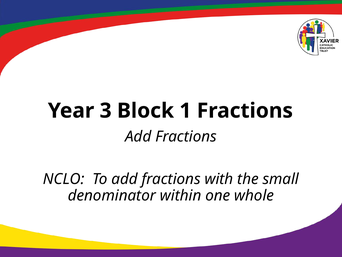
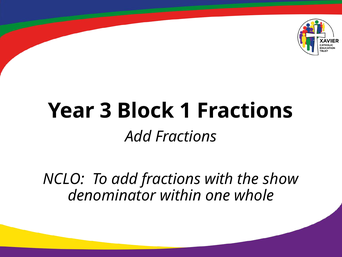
small: small -> show
